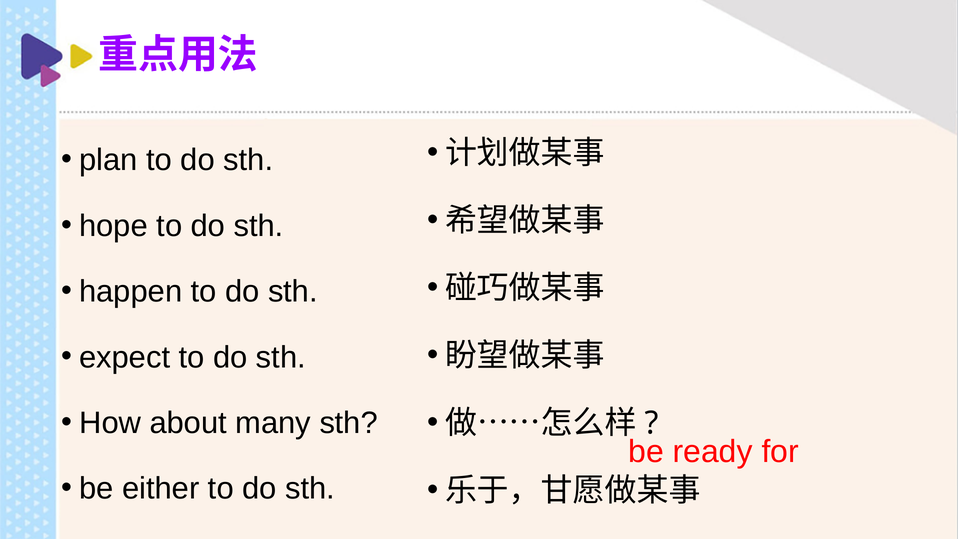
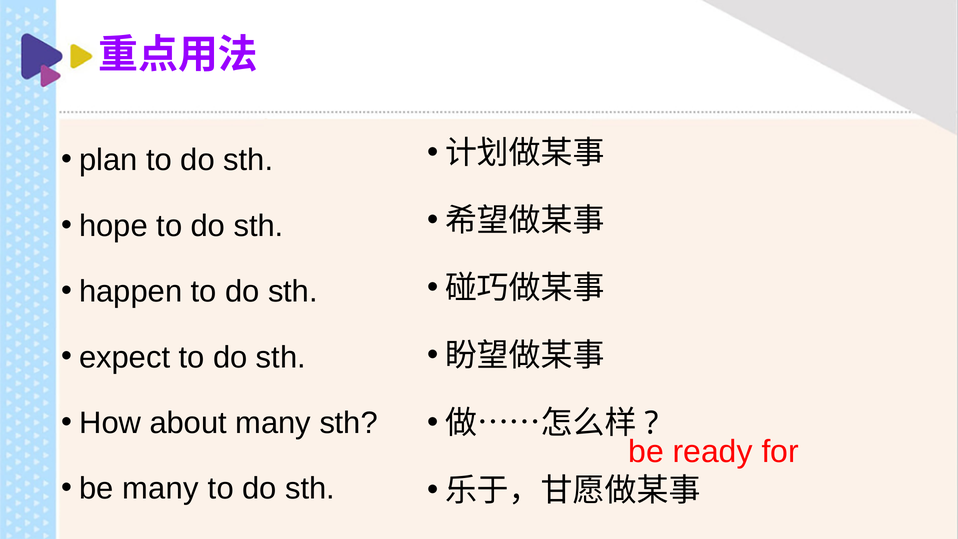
be either: either -> many
